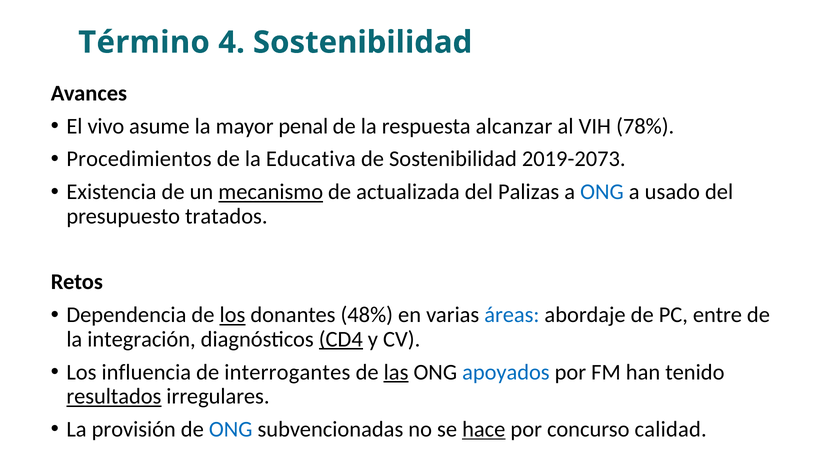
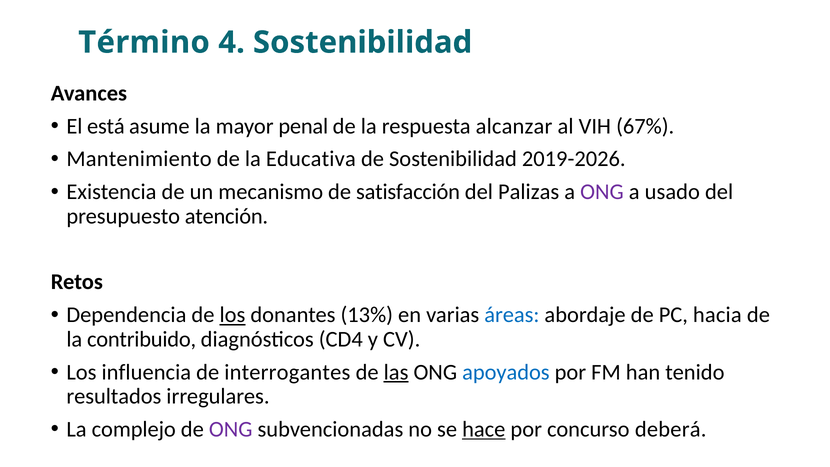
vivo: vivo -> está
78%: 78% -> 67%
Procedimientos: Procedimientos -> Mantenimiento
2019-2073: 2019-2073 -> 2019-2026
mecanismo underline: present -> none
actualizada: actualizada -> satisfacción
ONG at (602, 192) colour: blue -> purple
tratados: tratados -> atención
48%: 48% -> 13%
entre: entre -> hacia
integración: integración -> contribuido
CD4 underline: present -> none
resultados underline: present -> none
provisión: provisión -> complejo
ONG at (231, 429) colour: blue -> purple
calidad: calidad -> deberá
